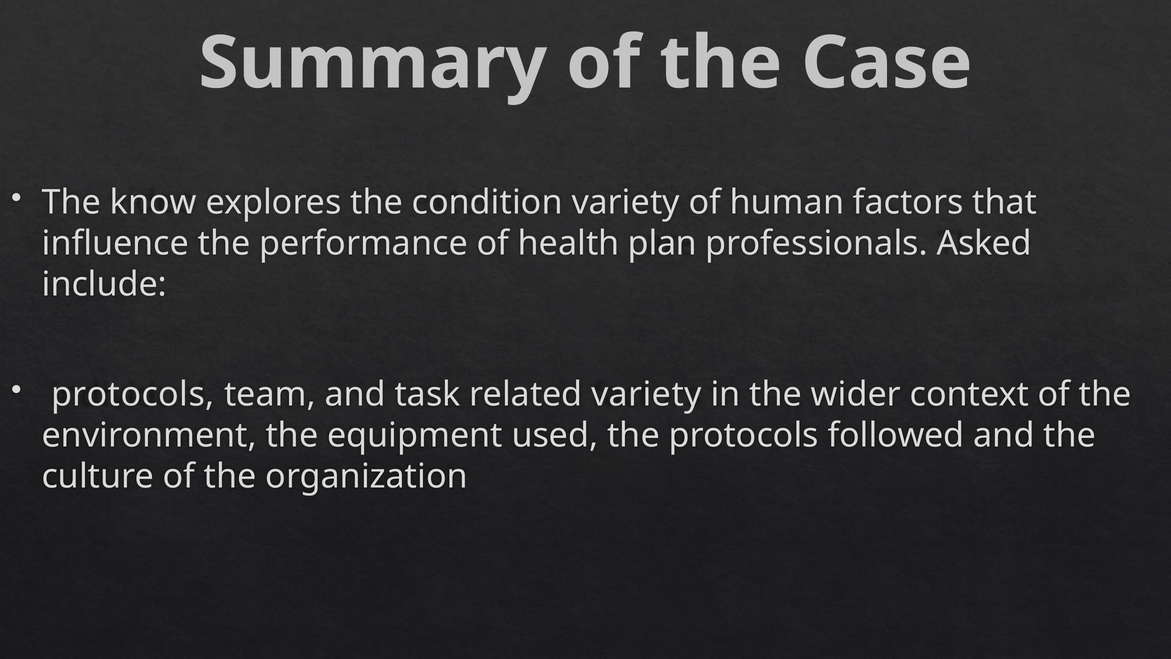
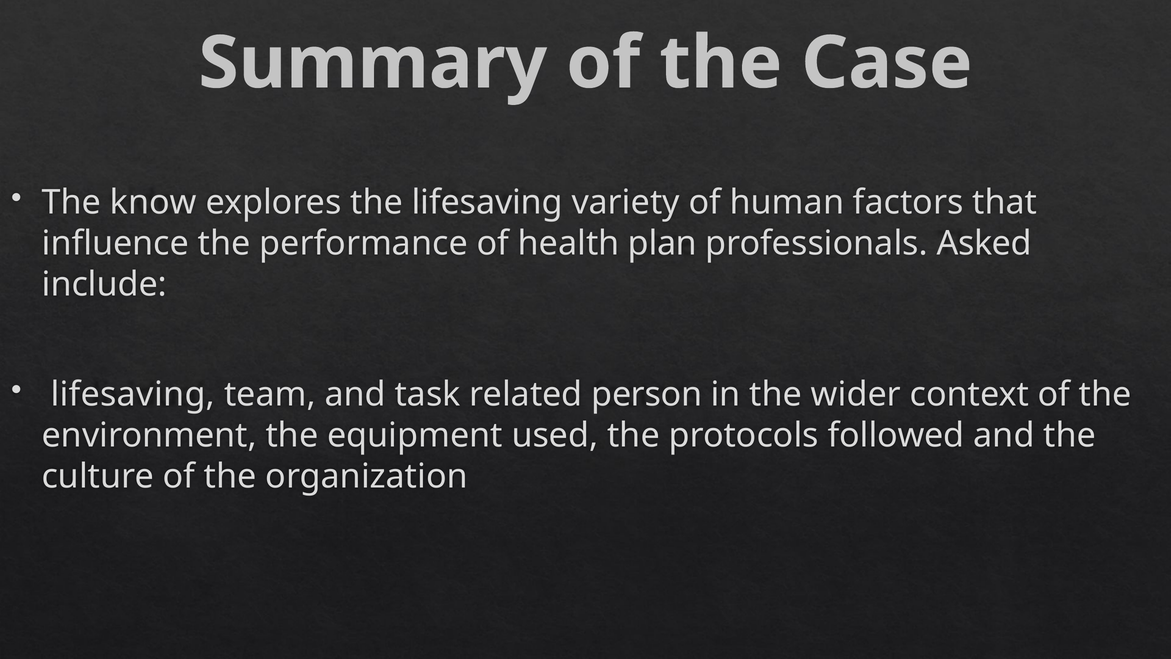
the condition: condition -> lifesaving
protocols at (133, 395): protocols -> lifesaving
related variety: variety -> person
